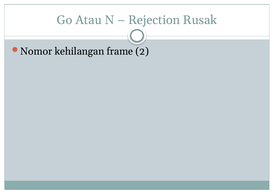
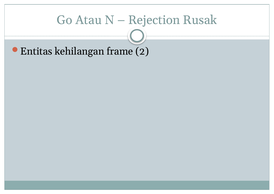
Nomor: Nomor -> Entitas
